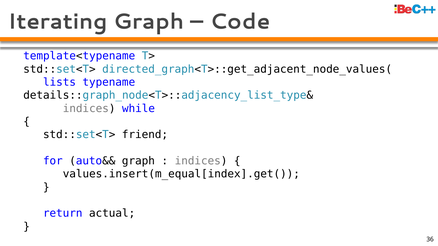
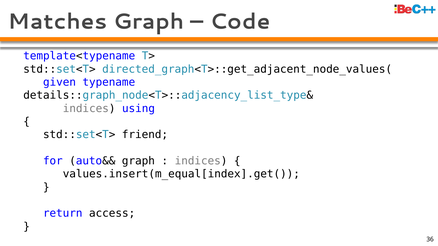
Iterating: Iterating -> Matches
lists: lists -> given
while: while -> using
actual: actual -> access
